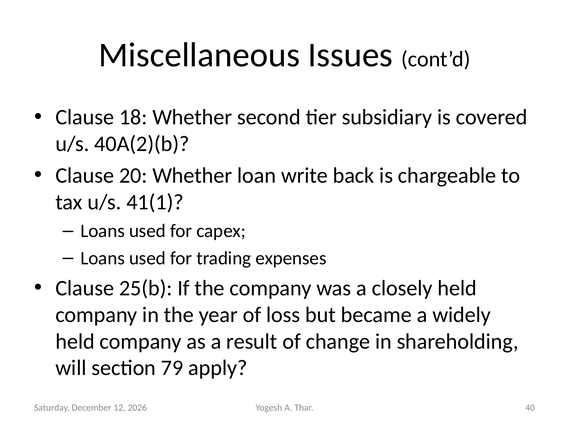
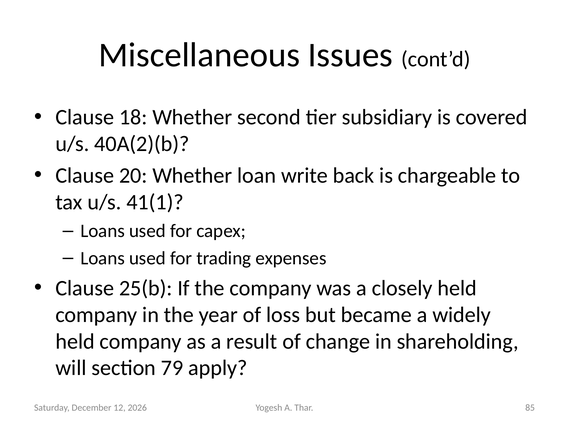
40: 40 -> 85
